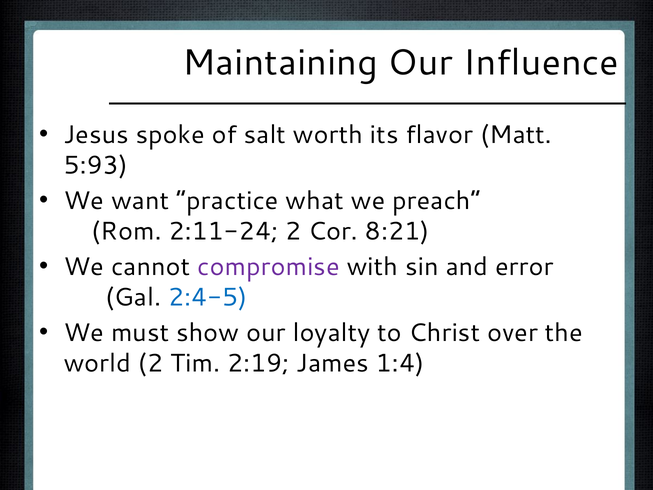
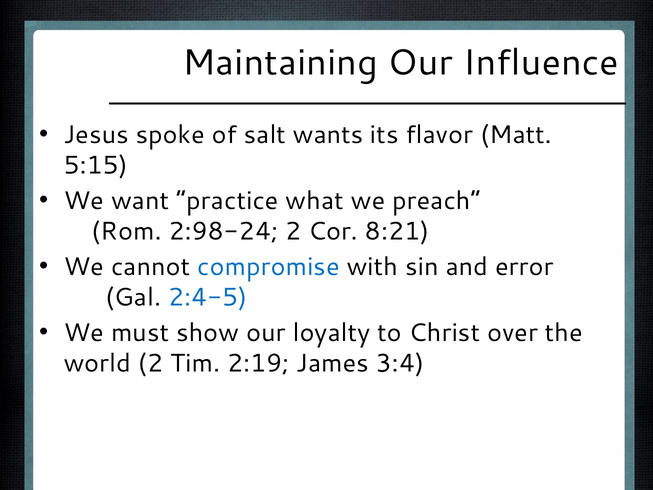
worth: worth -> wants
5:93: 5:93 -> 5:15
2:11-24: 2:11-24 -> 2:98-24
compromise colour: purple -> blue
1:4: 1:4 -> 3:4
